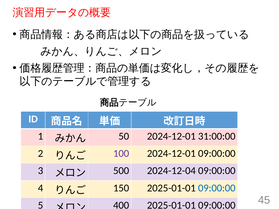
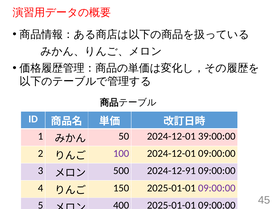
31:00:00: 31:00:00 -> 39:00:00
2024-12-04: 2024-12-04 -> 2024-12-91
09:00:00 at (217, 188) colour: blue -> purple
